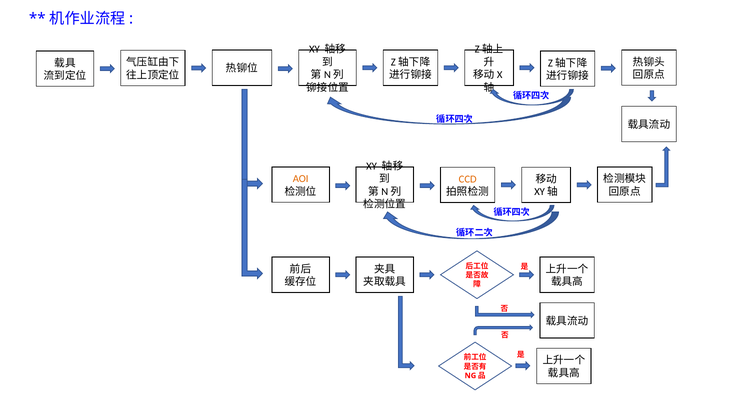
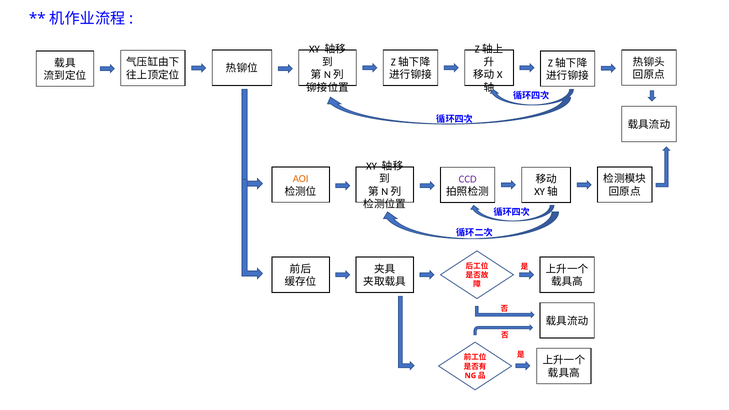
CCD colour: orange -> purple
